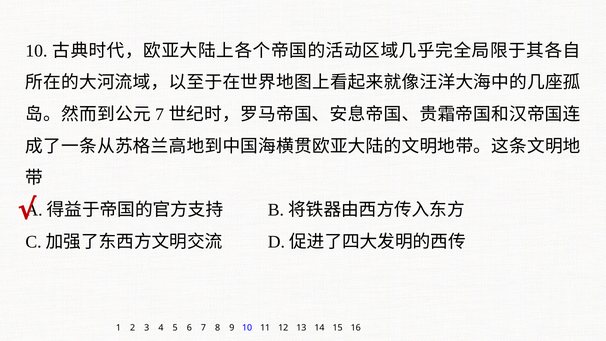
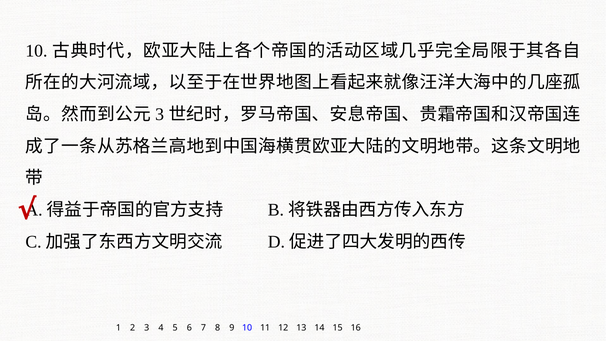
7 at (160, 114): 7 -> 3
